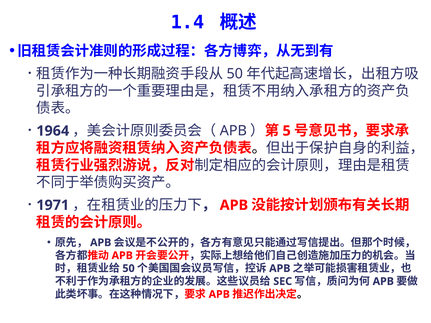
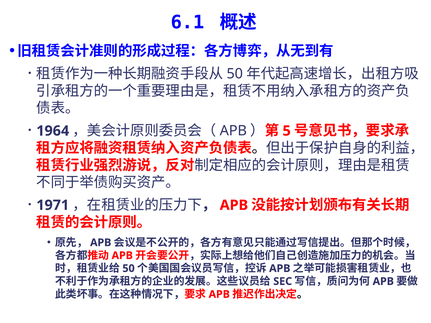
1.4: 1.4 -> 6.1
